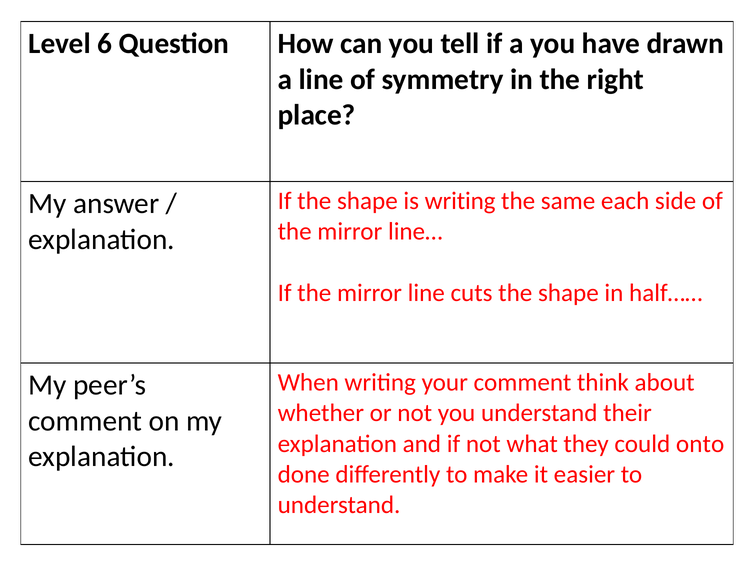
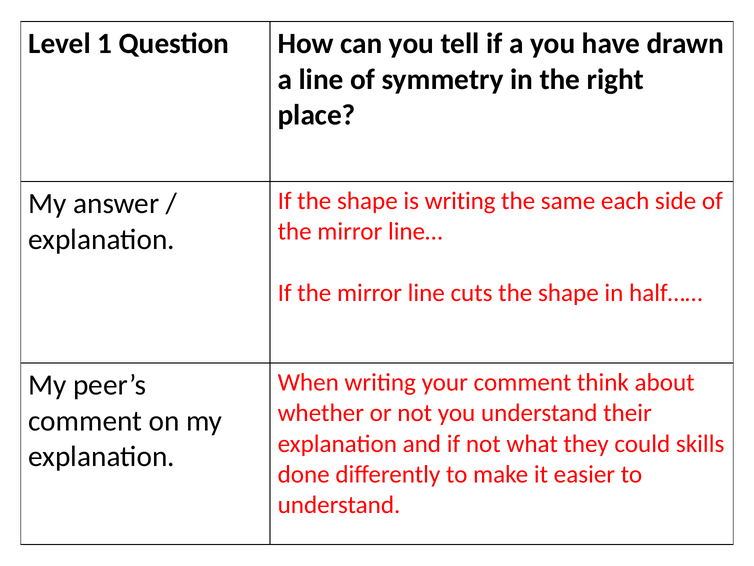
6: 6 -> 1
onto: onto -> skills
